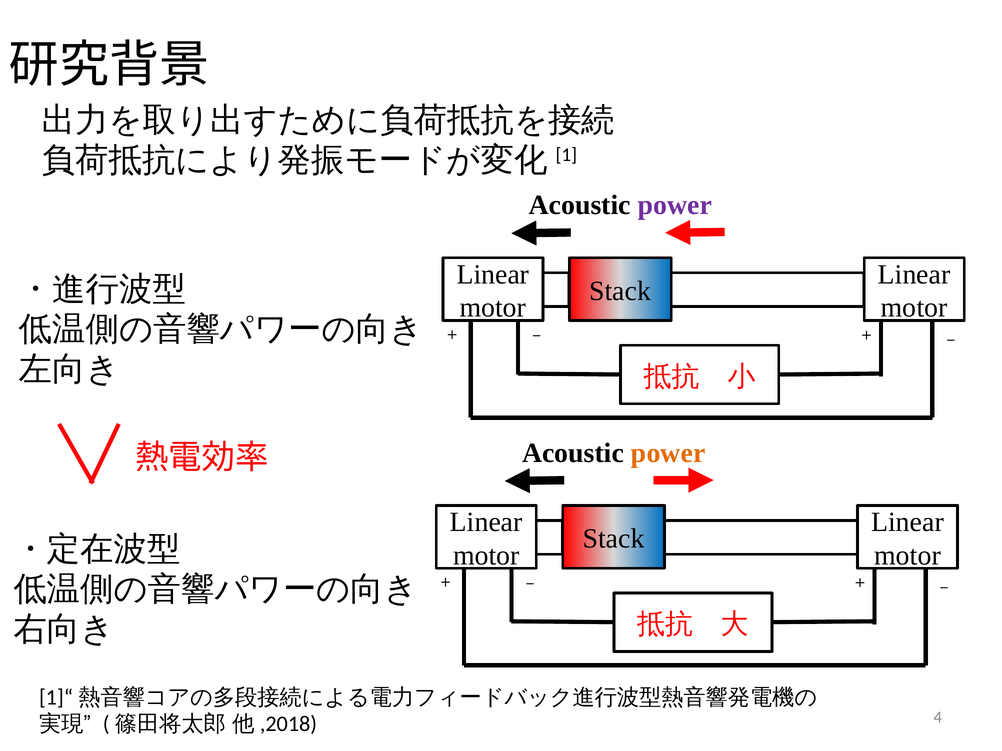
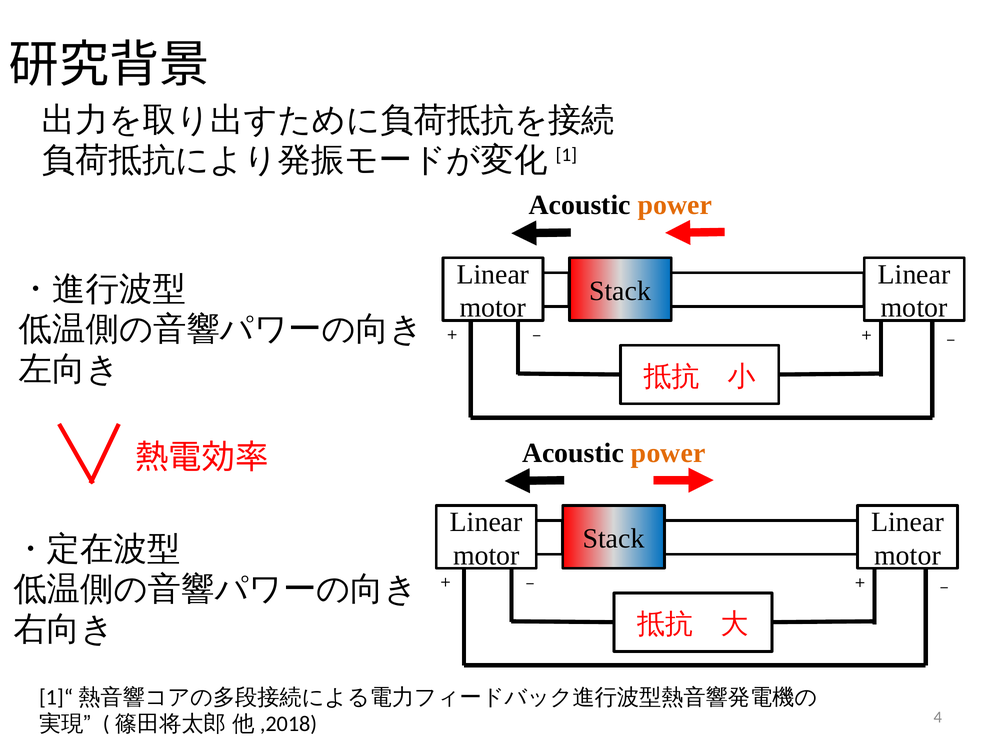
power at (675, 205) colour: purple -> orange
